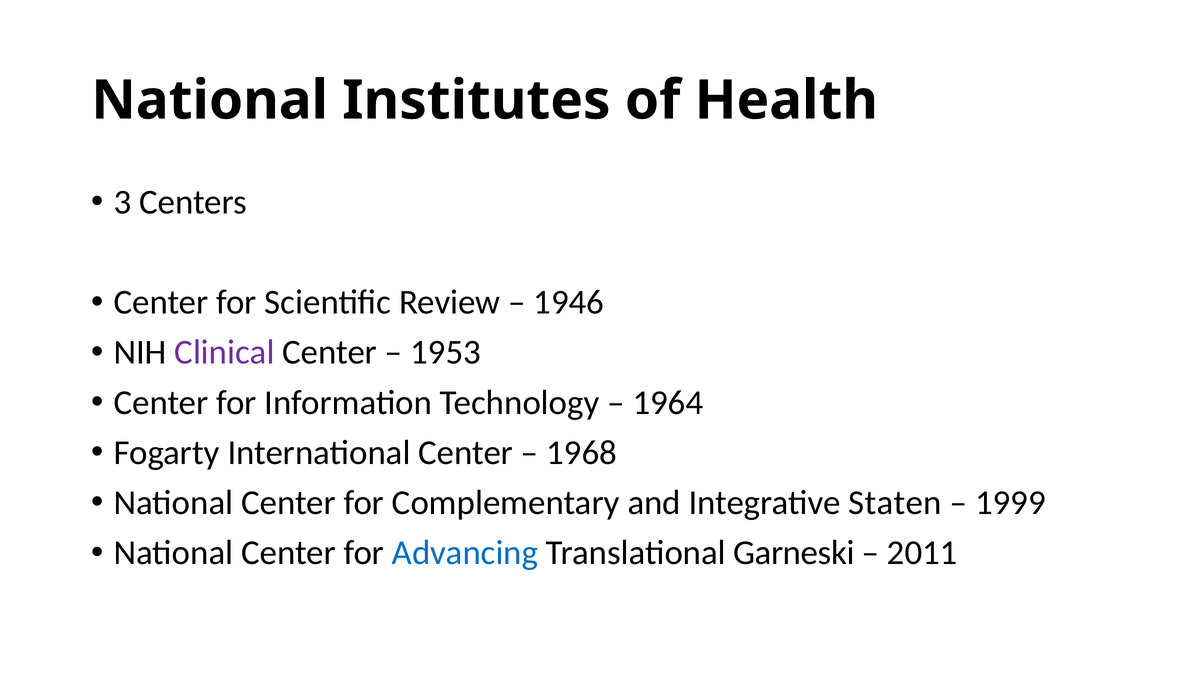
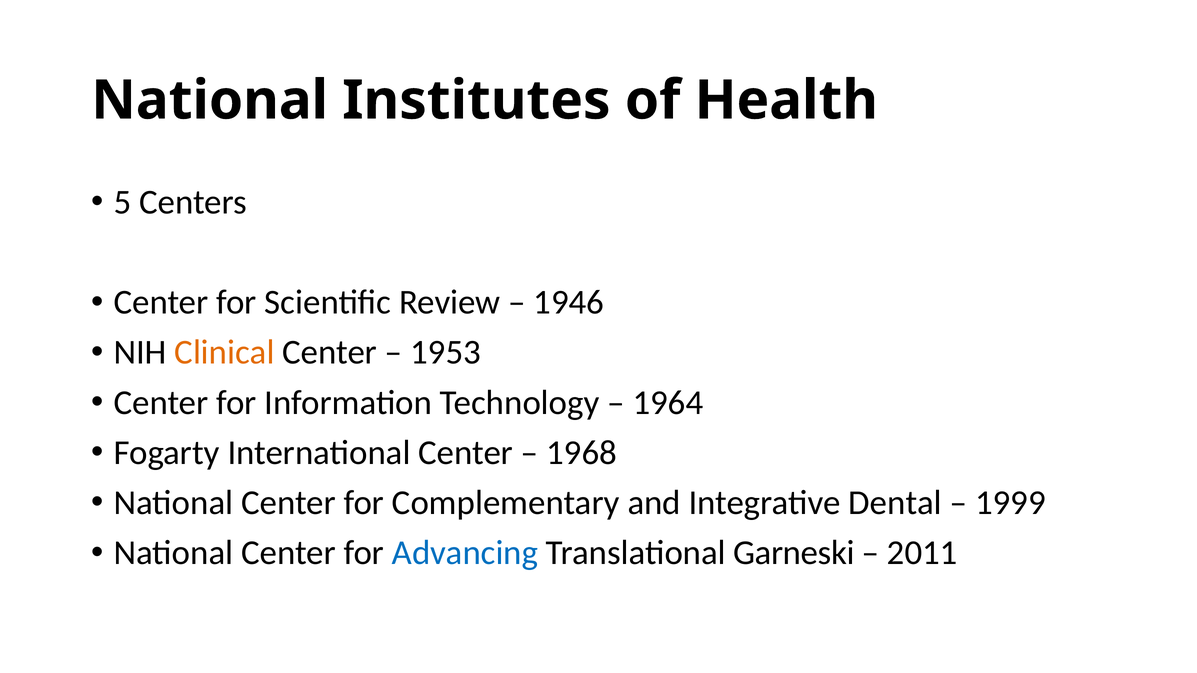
3: 3 -> 5
Clinical colour: purple -> orange
Staten: Staten -> Dental
